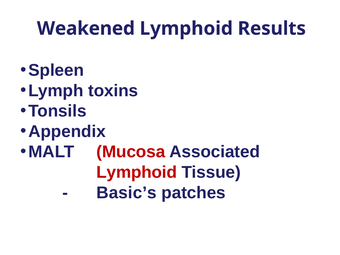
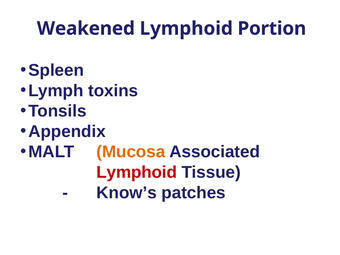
Results: Results -> Portion
Mucosa colour: red -> orange
Basic’s: Basic’s -> Know’s
